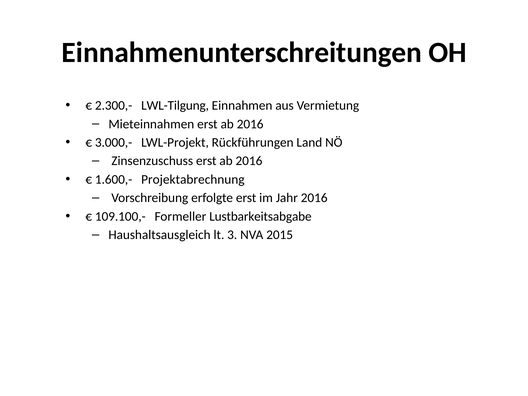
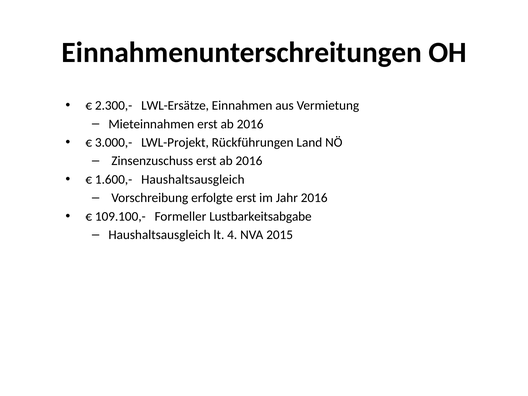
LWL-Tilgung: LWL-Tilgung -> LWL-Ersätze
1.600,- Projektabrechnung: Projektabrechnung -> Haushaltsausgleich
3: 3 -> 4
